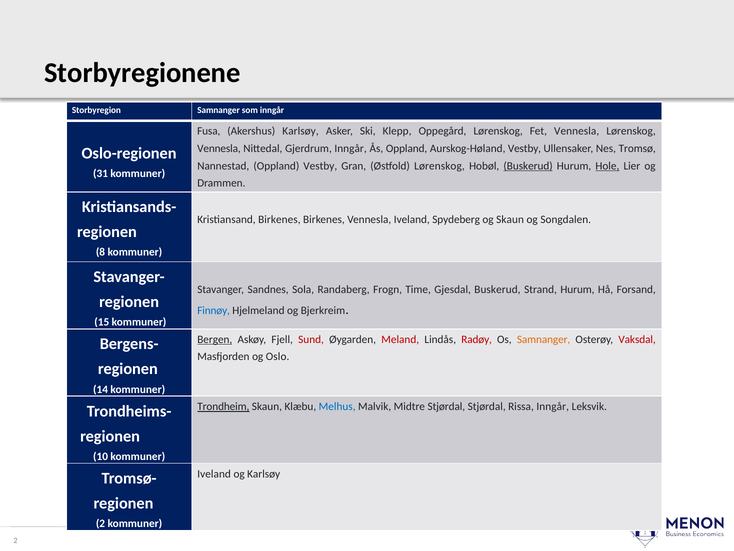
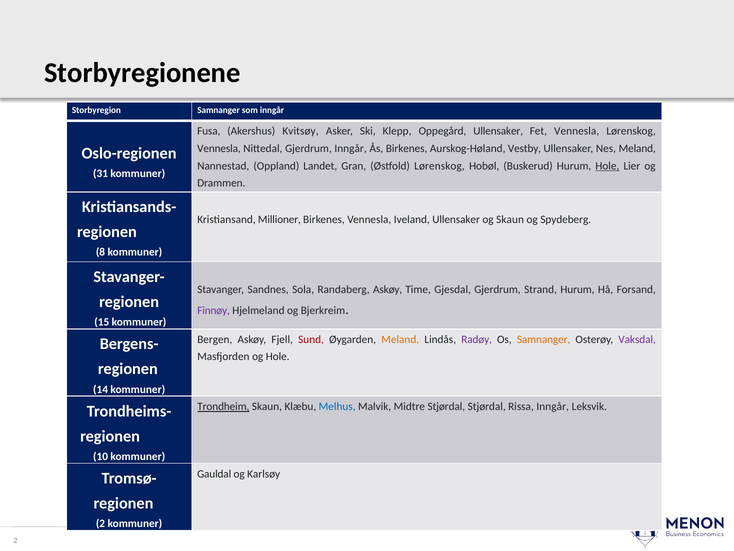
Akershus Karlsøy: Karlsøy -> Kvitsøy
Oppegård Lørenskog: Lørenskog -> Ullensaker
Ås Oppland: Oppland -> Birkenes
Nes Tromsø: Tromsø -> Meland
Oppland Vestby: Vestby -> Landet
Buskerud at (528, 166) underline: present -> none
Kristiansand Birkenes: Birkenes -> Millioner
Iveland Spydeberg: Spydeberg -> Ullensaker
Songdalen: Songdalen -> Spydeberg
Randaberg Frogn: Frogn -> Askøy
Gjesdal Buskerud: Buskerud -> Gjerdrum
Finnøy colour: blue -> purple
Bergen underline: present -> none
Meland at (400, 339) colour: red -> orange
Radøy colour: red -> purple
Vaksdal colour: red -> purple
og Oslo: Oslo -> Hole
Iveland at (214, 473): Iveland -> Gauldal
